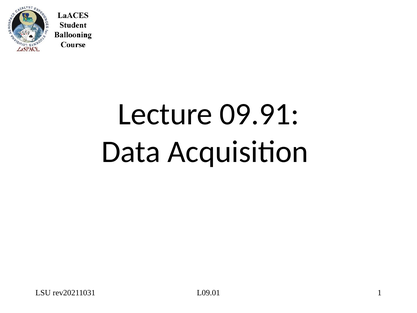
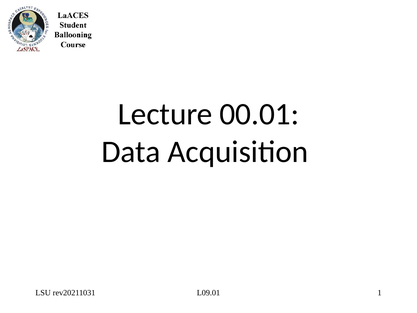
09.91: 09.91 -> 00.01
